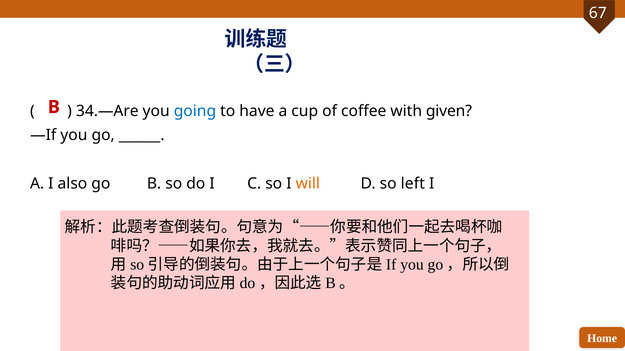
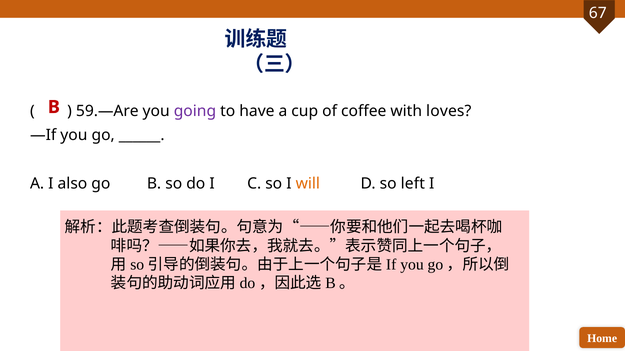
34.—Are: 34.—Are -> 59.—Are
going colour: blue -> purple
given: given -> loves
